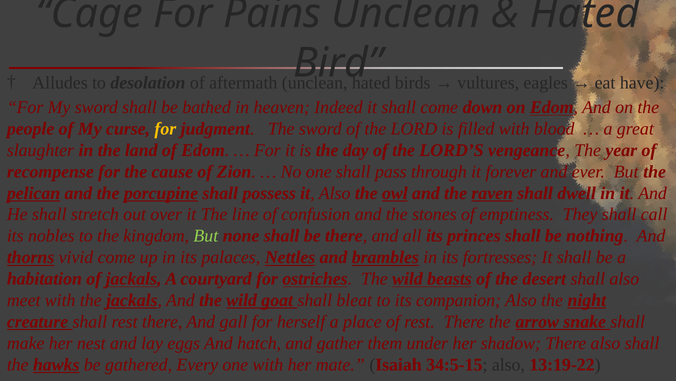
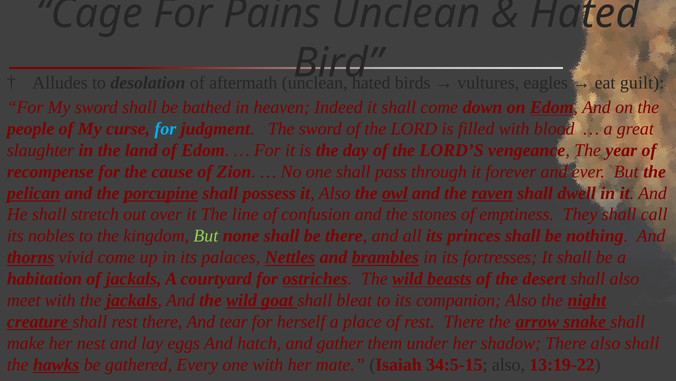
have: have -> guilt
for at (165, 129) colour: yellow -> light blue
gall: gall -> tear
